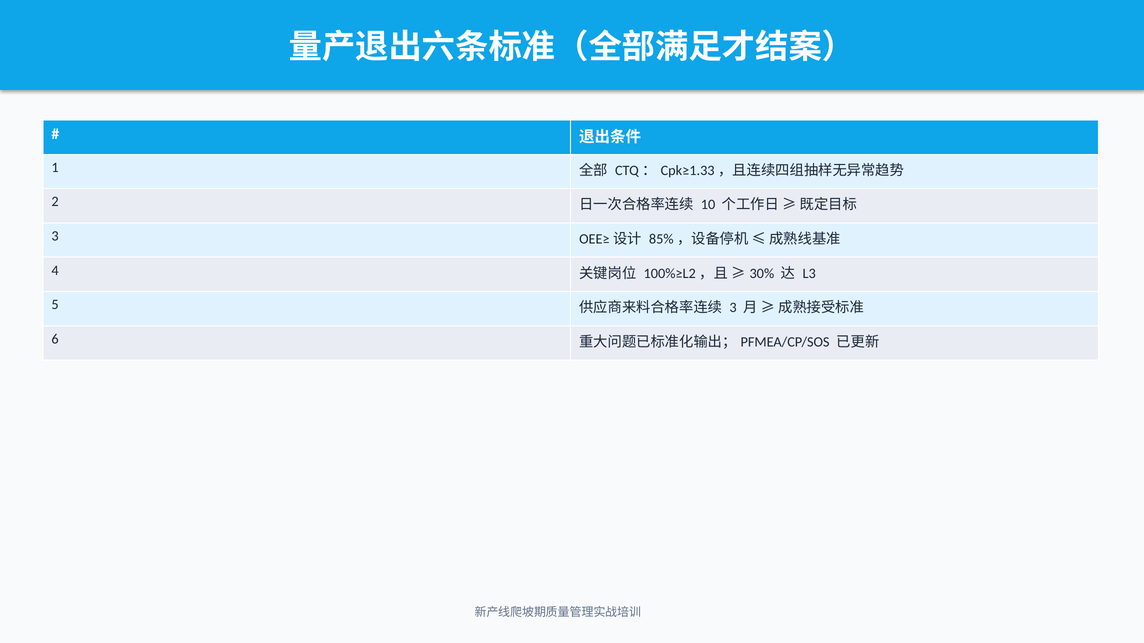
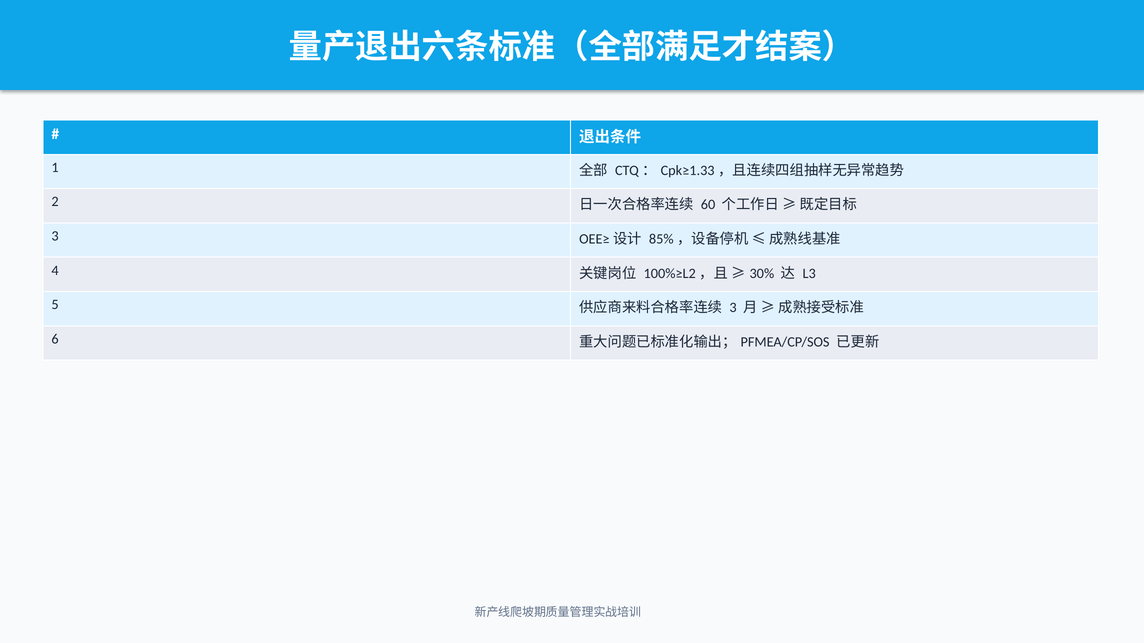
10: 10 -> 60
